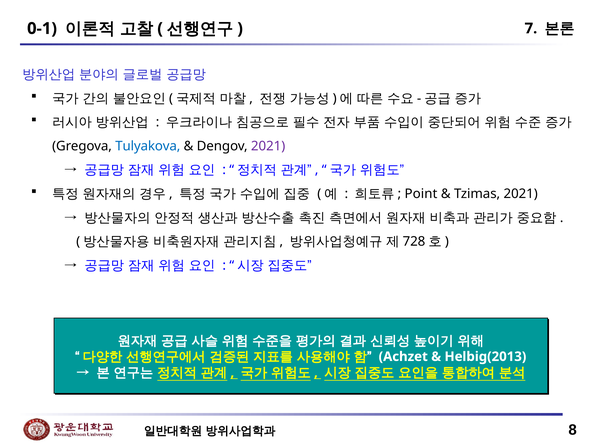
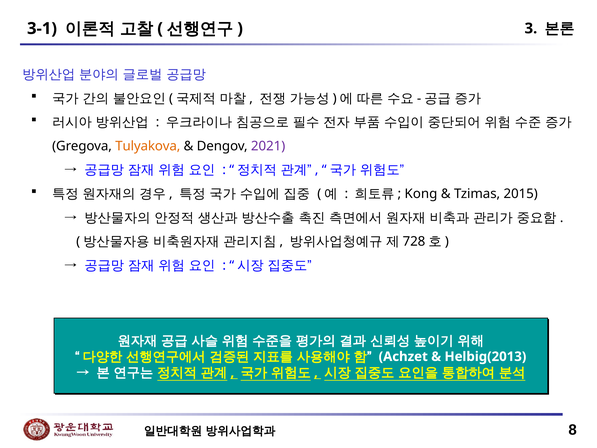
0-1: 0-1 -> 3-1
7: 7 -> 3
Tulyakova colour: blue -> orange
Point: Point -> Kong
Tzimas 2021: 2021 -> 2015
